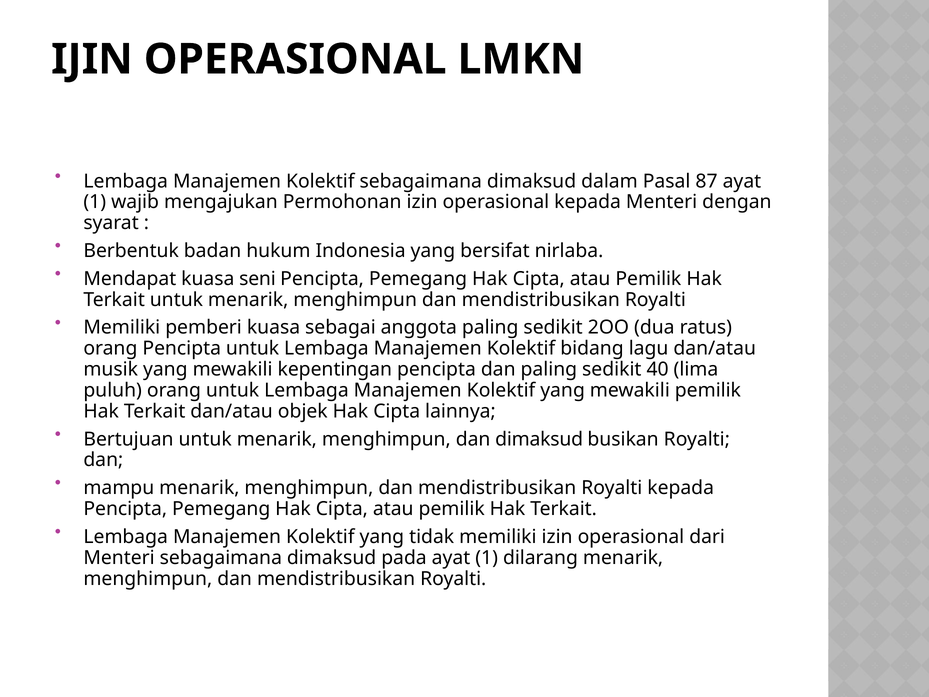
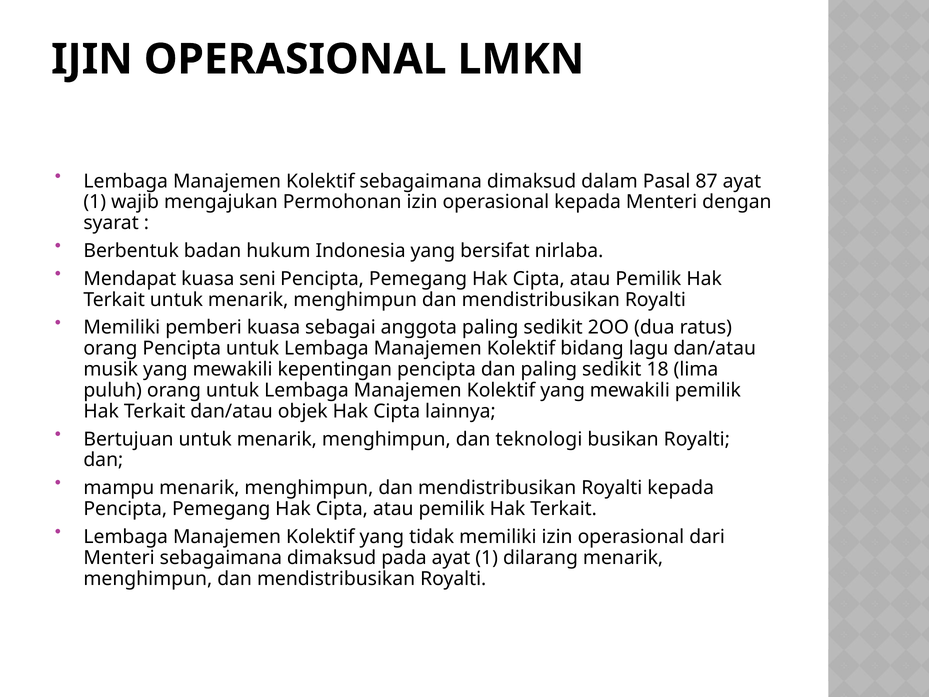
40: 40 -> 18
dan dimaksud: dimaksud -> teknologi
